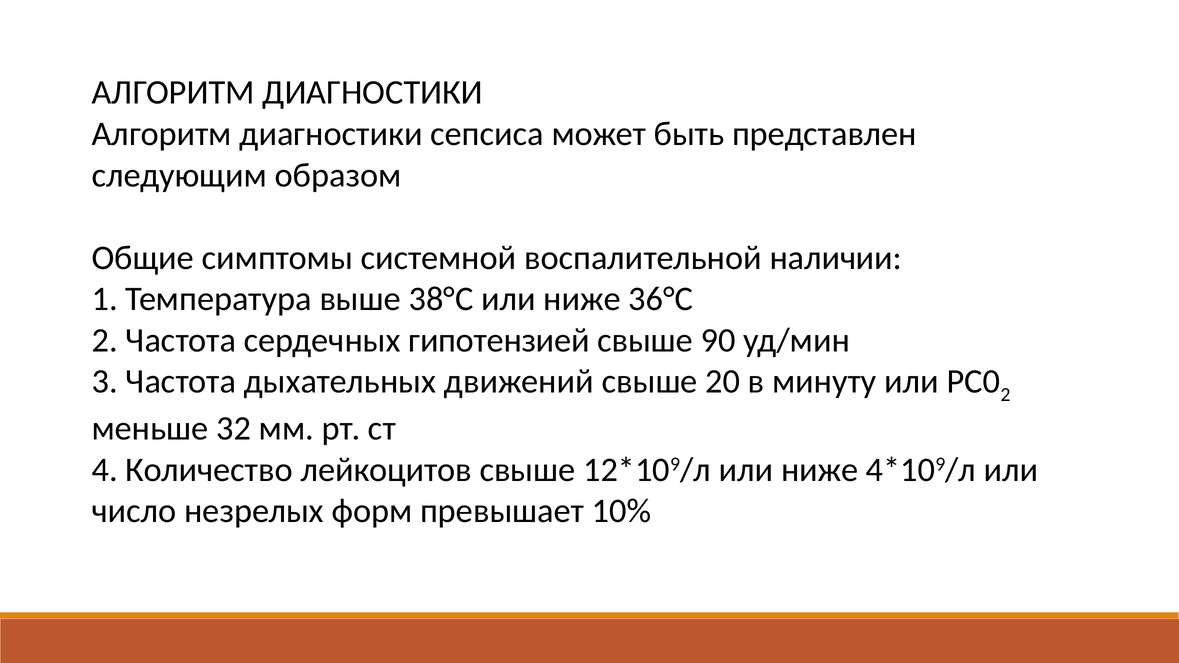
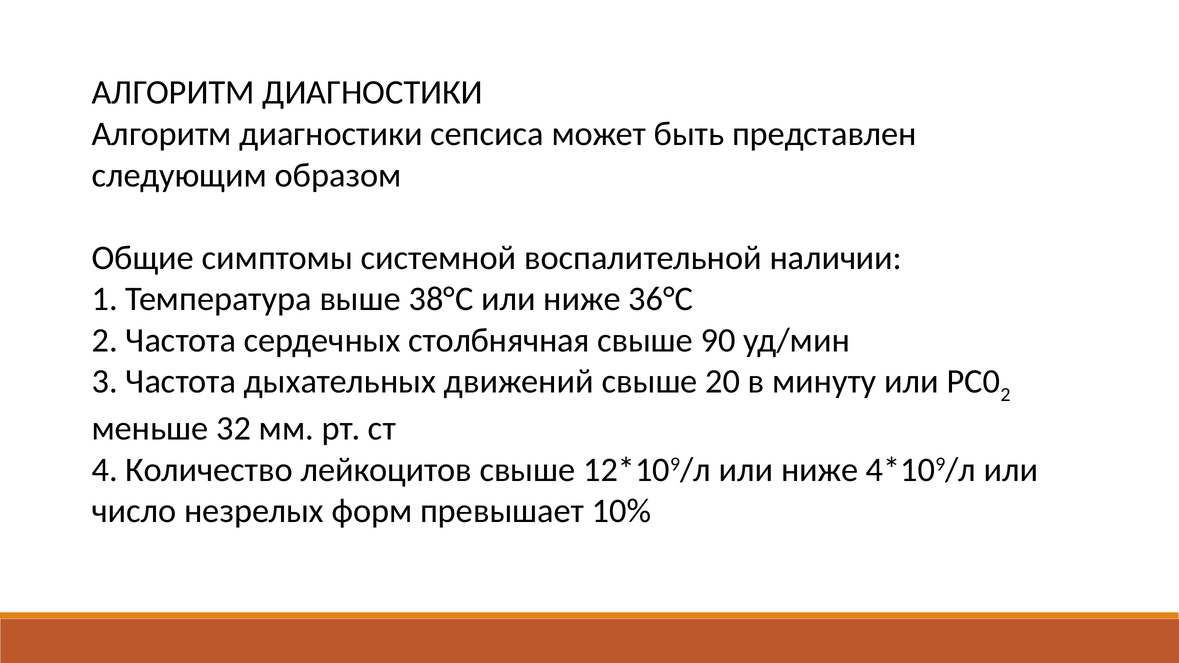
гипотензией: гипотензией -> столбнячная
